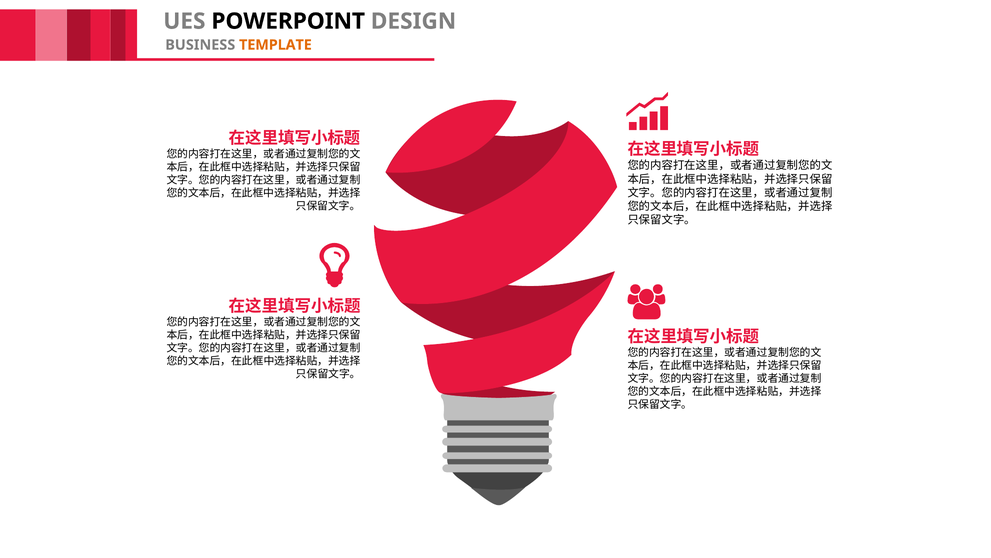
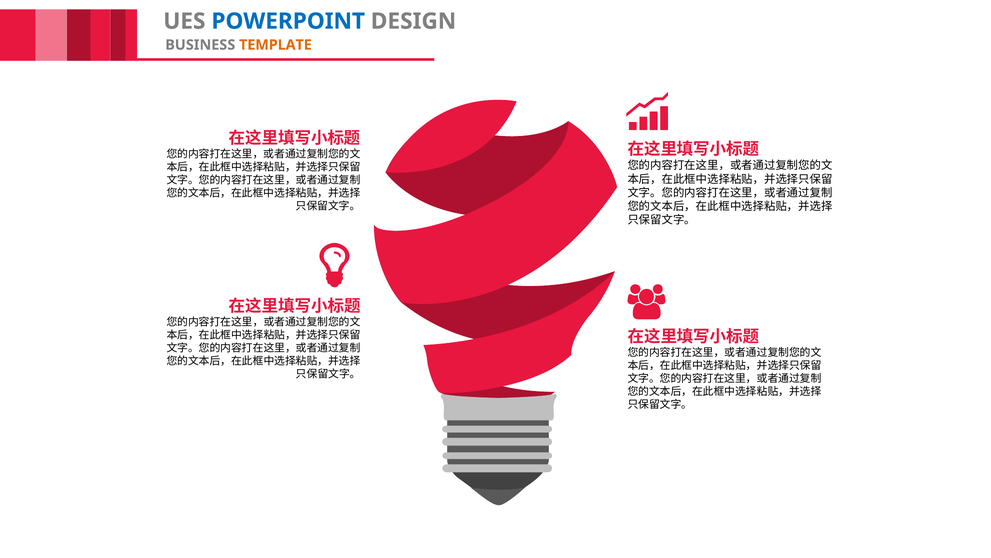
POWERPOINT colour: black -> blue
